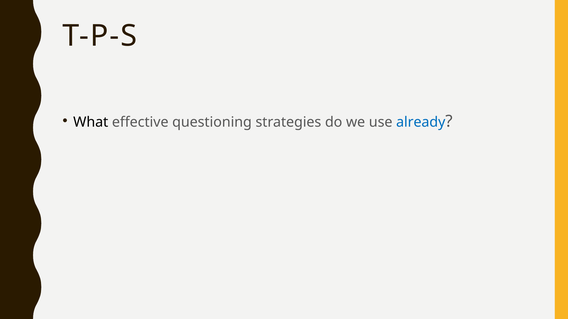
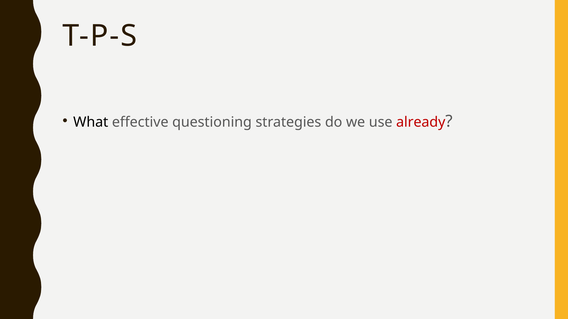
already colour: blue -> red
